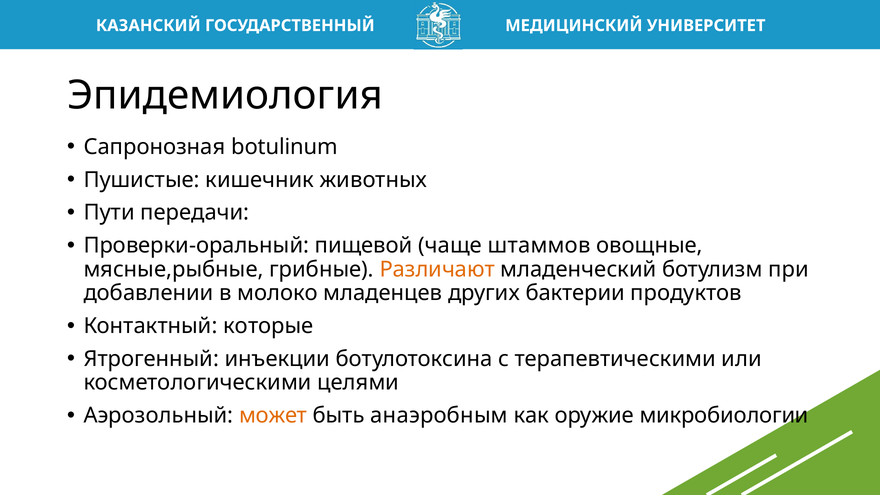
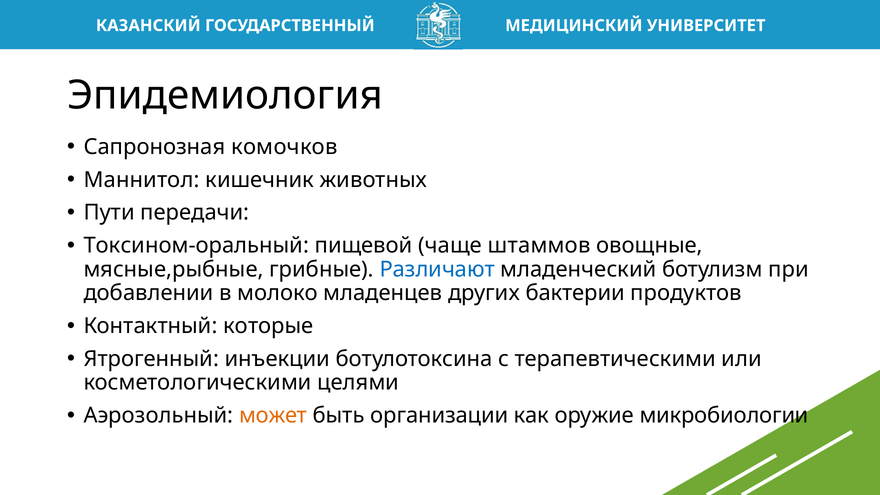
botulinum: botulinum -> комочков
Пушистые: Пушистые -> Маннитол
Проверки-оральный: Проверки-оральный -> Токсином-оральный
Различают colour: orange -> blue
анаэробным: анаэробным -> организации
